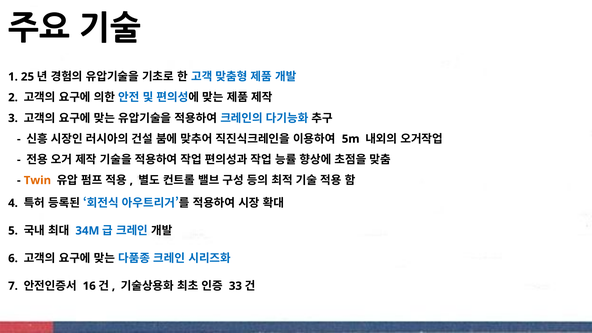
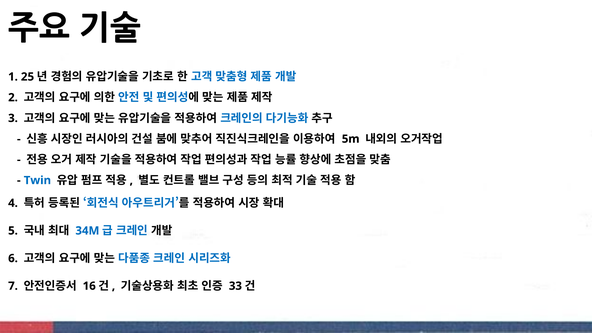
Twin colour: orange -> blue
